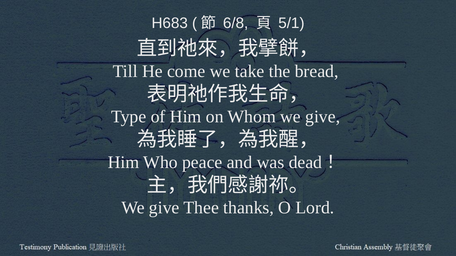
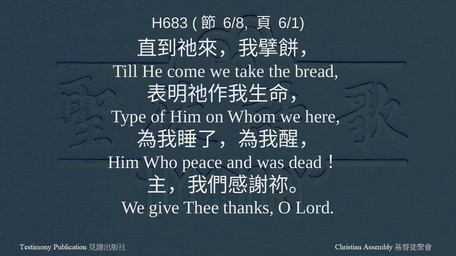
5/1: 5/1 -> 6/1
Whom we give: give -> here
